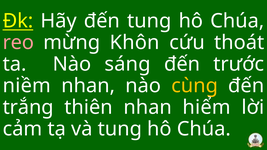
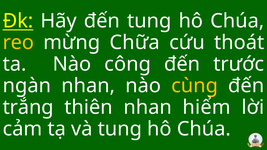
reo colour: pink -> yellow
Khôn: Khôn -> Chữa
sáng: sáng -> công
niềm: niềm -> ngàn
